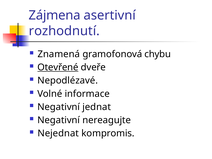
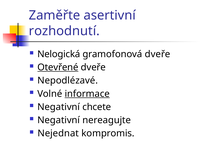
Zájmena: Zájmena -> Zaměřte
Znamená: Znamená -> Nelogická
gramofonová chybu: chybu -> dveře
informace underline: none -> present
jednat: jednat -> chcete
